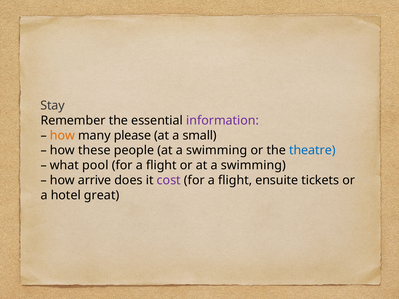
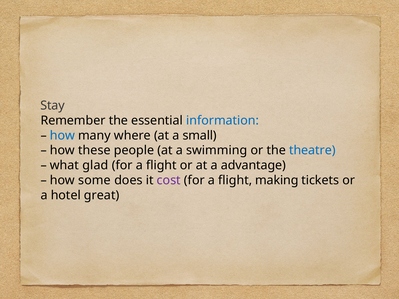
information colour: purple -> blue
how at (62, 136) colour: orange -> blue
please: please -> where
pool: pool -> glad
or at a swimming: swimming -> advantage
arrive: arrive -> some
ensuite: ensuite -> making
